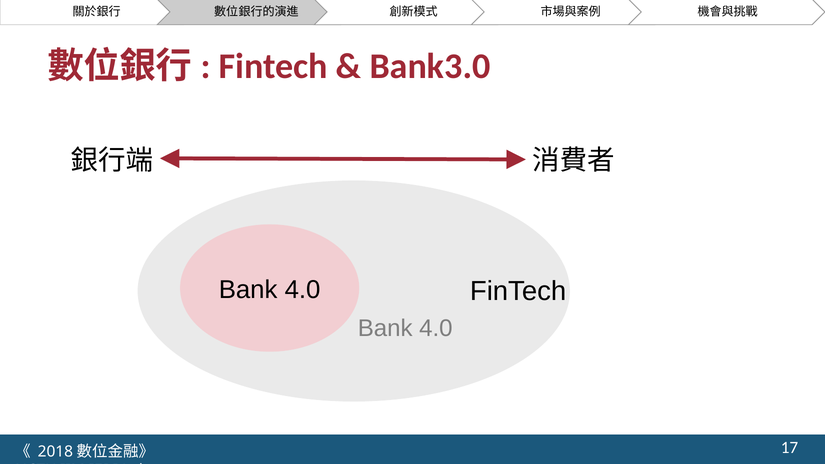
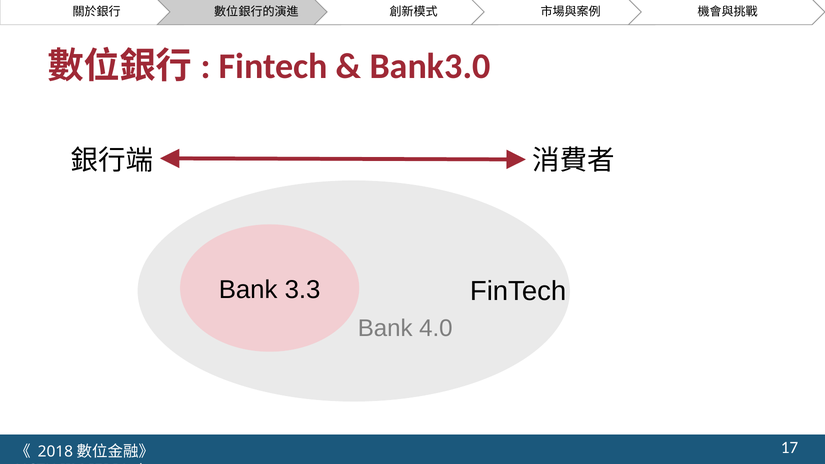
4.0 at (303, 290): 4.0 -> 3.3
